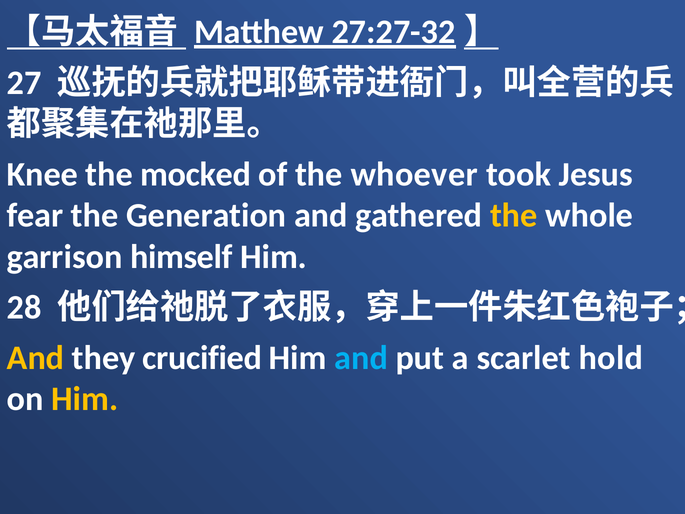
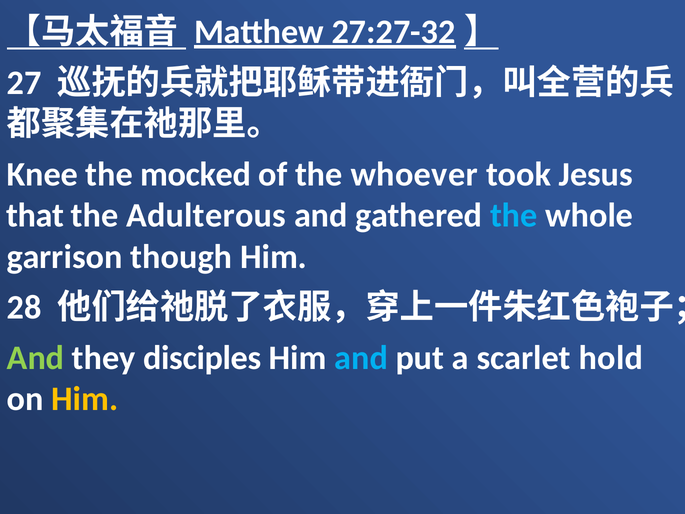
fear: fear -> that
Generation: Generation -> Adulterous
the at (514, 216) colour: yellow -> light blue
himself: himself -> though
And at (36, 358) colour: yellow -> light green
crucified: crucified -> disciples
